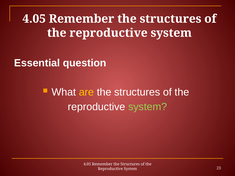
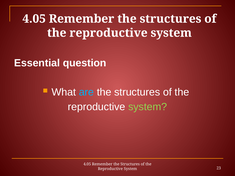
are colour: yellow -> light blue
